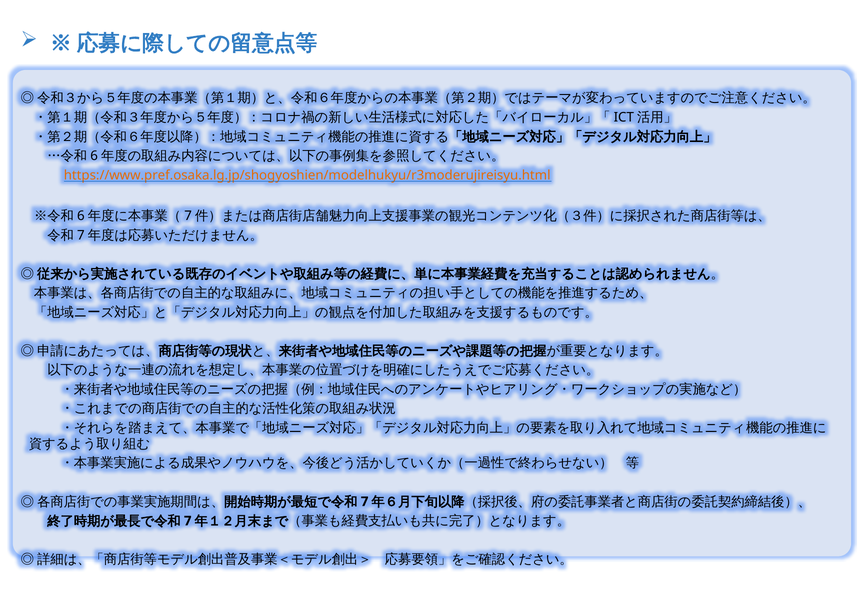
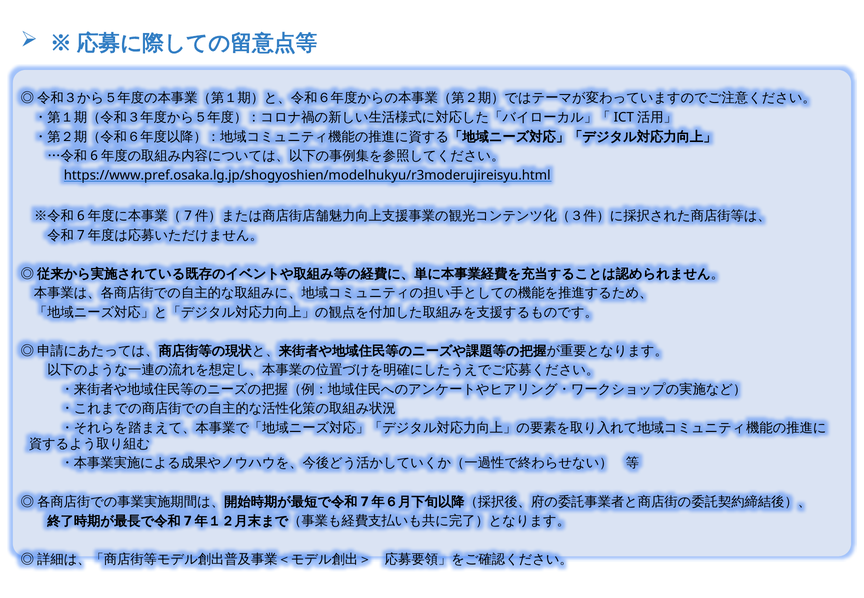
https://www.pref.osaka.lg.jp/shogyoshien/modelhukyu/r3moderujireisyu.html colour: orange -> black
